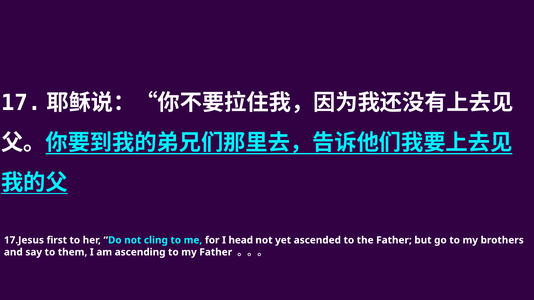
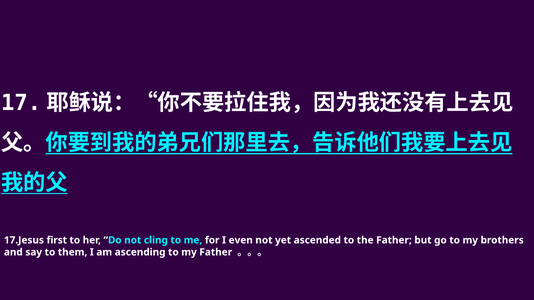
head: head -> even
